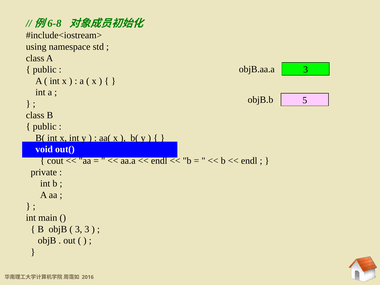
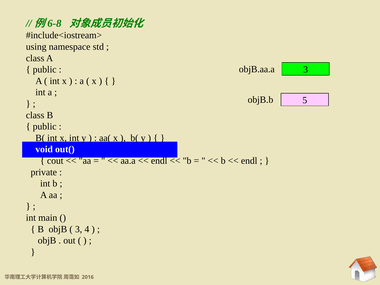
3 3: 3 -> 4
